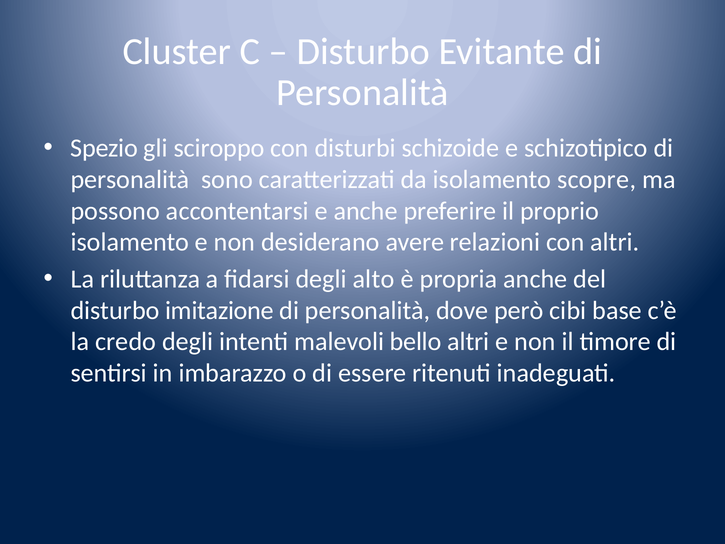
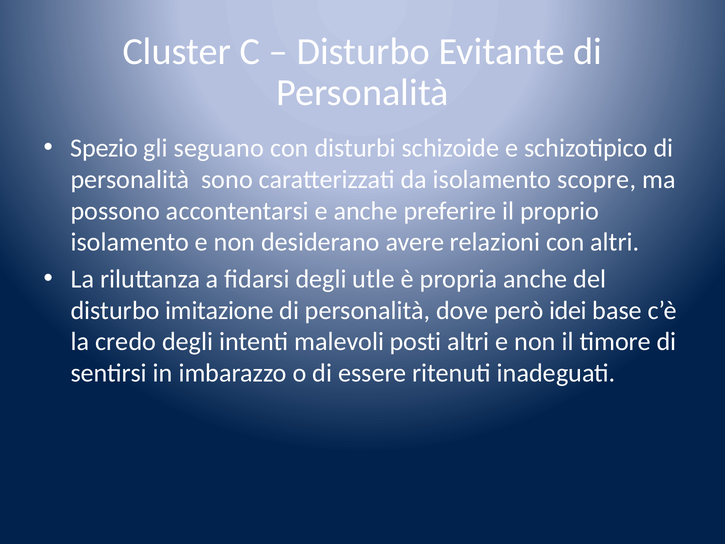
sciroppo: sciroppo -> seguano
alto: alto -> utle
cibi: cibi -> idei
bello: bello -> posti
